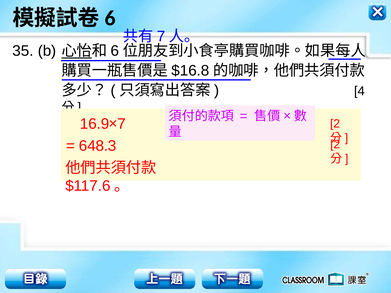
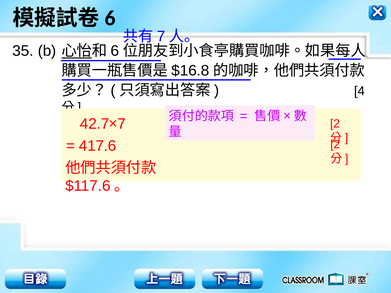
16.9: 16.9 -> 42.7
648.3: 648.3 -> 417.6
